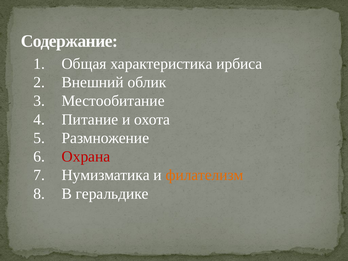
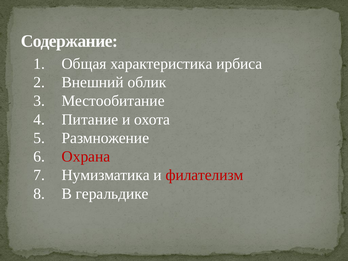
филателизм colour: orange -> red
